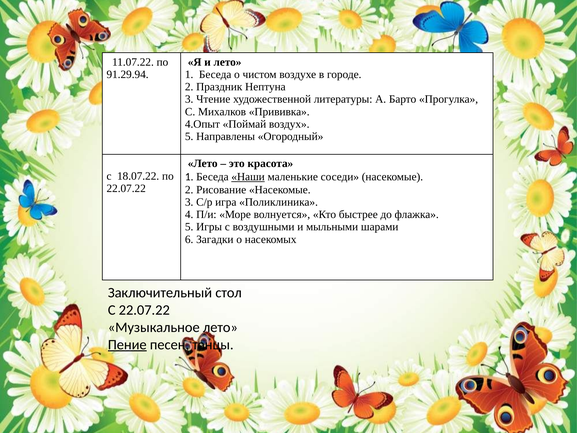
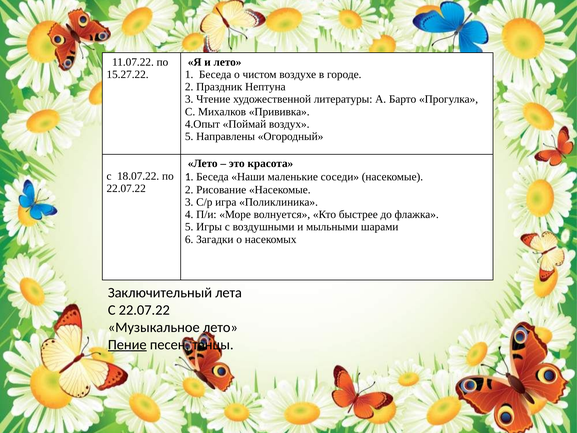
91.29.94: 91.29.94 -> 15.27.22
Наши underline: present -> none
стол: стол -> лета
